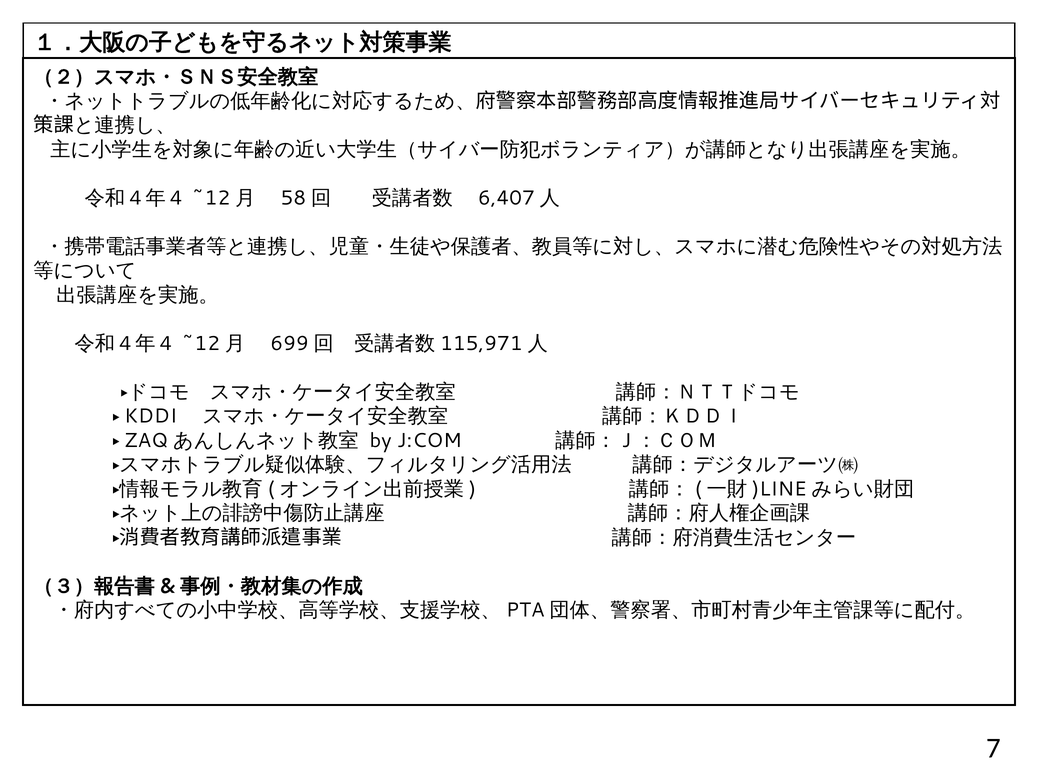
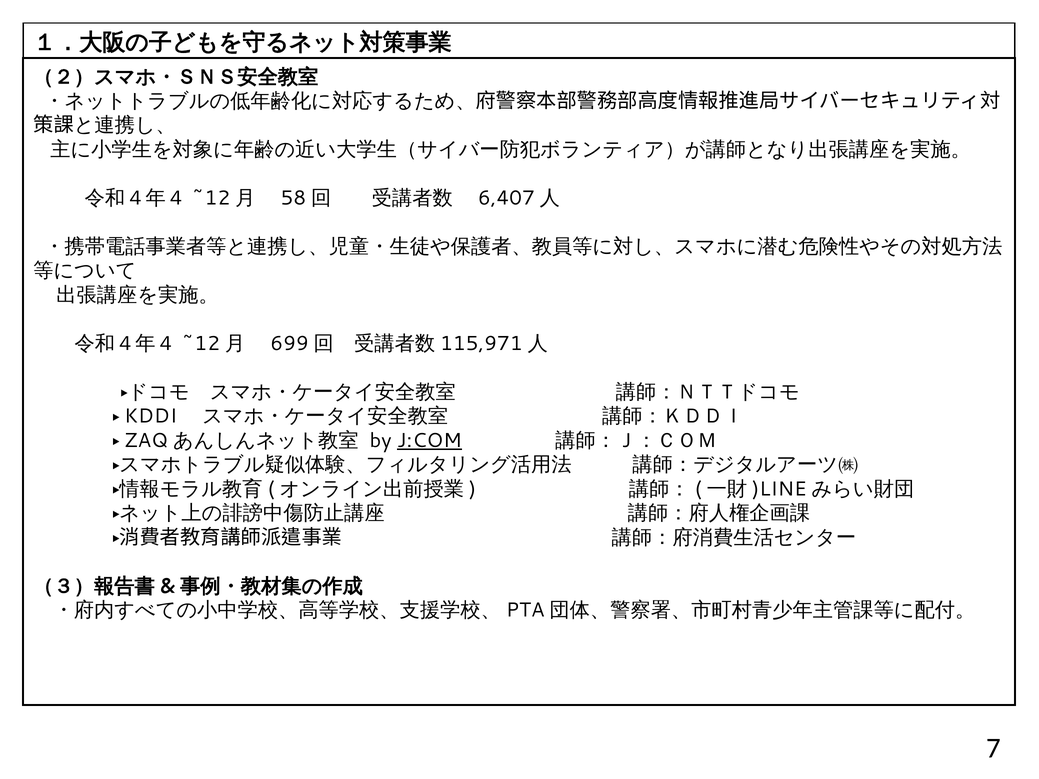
J:COM underline: none -> present
